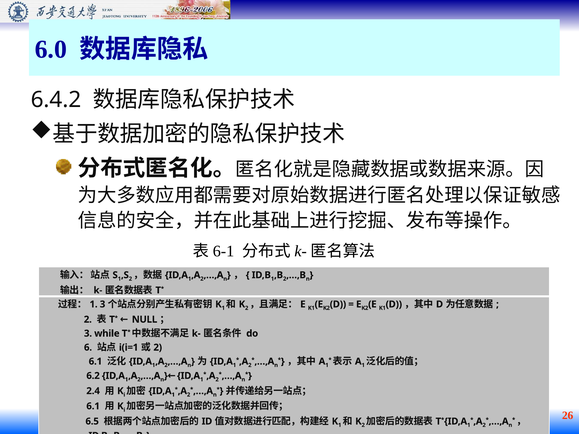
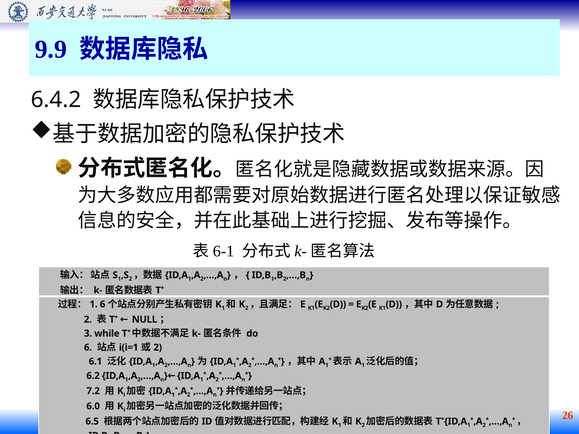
6.0: 6.0 -> 9.9
3 at (103, 304): 3 -> 6
2.4: 2.4 -> 7.2
6.1 at (93, 406): 6.1 -> 6.0
